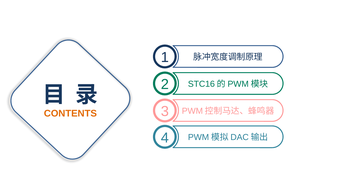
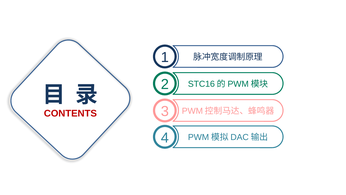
CONTENTS colour: orange -> red
